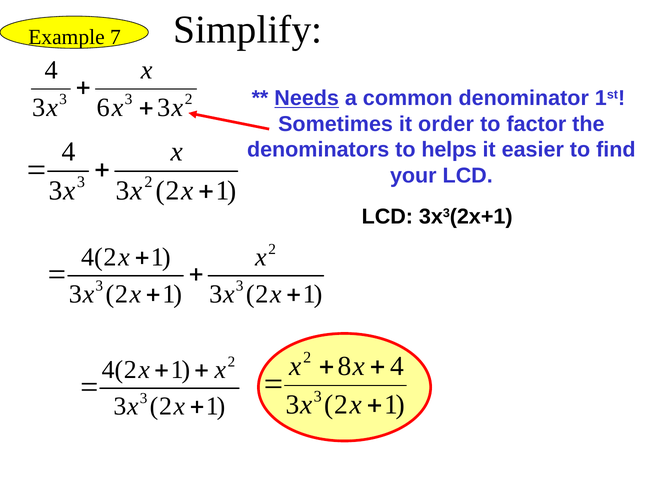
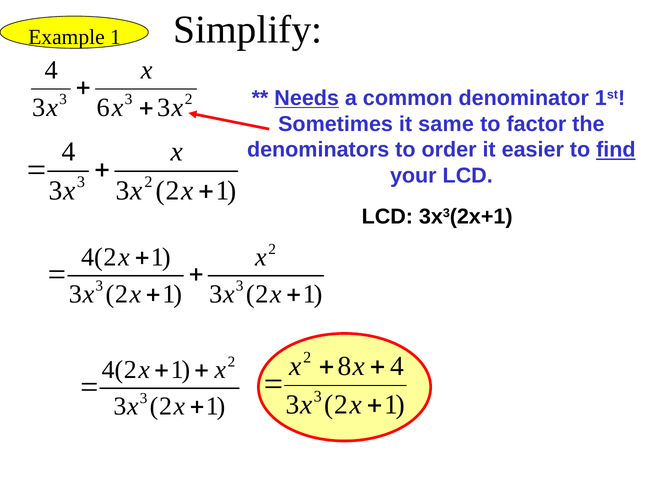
Example 7: 7 -> 1
order: order -> same
helps: helps -> order
find underline: none -> present
